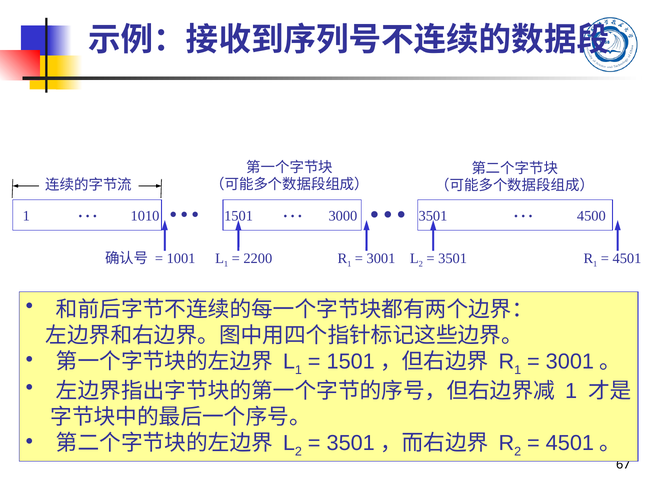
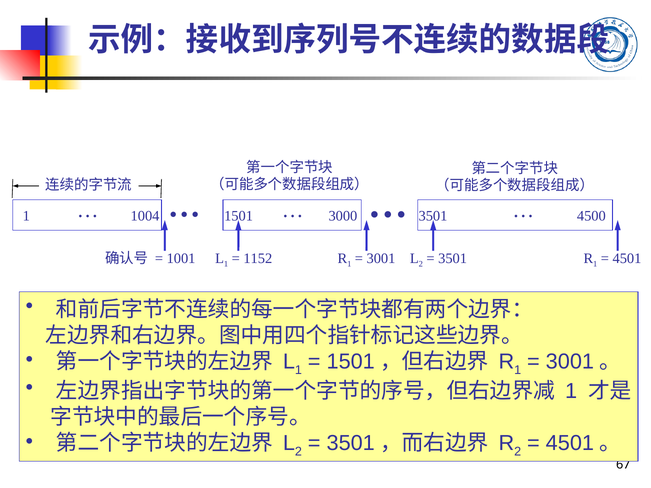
1010: 1010 -> 1004
2200: 2200 -> 1152
